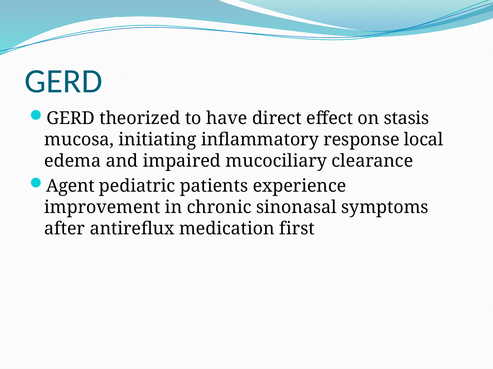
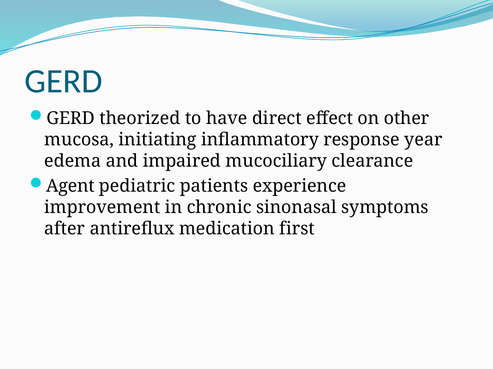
stasis: stasis -> other
local: local -> year
